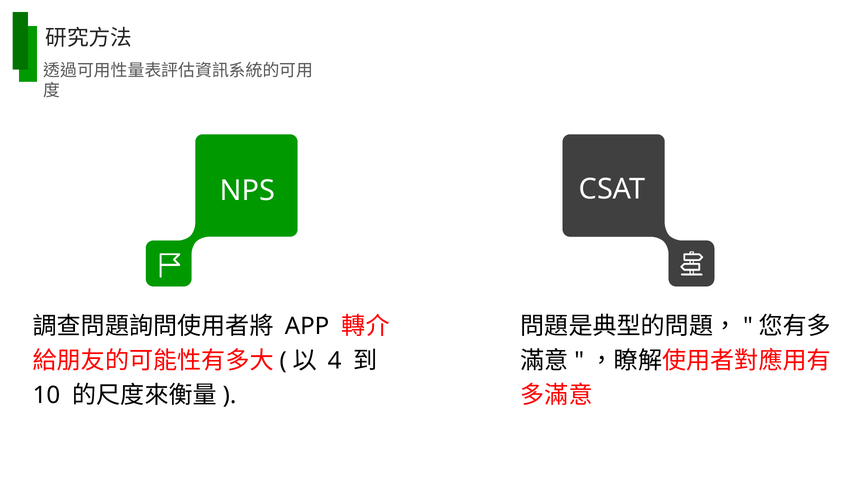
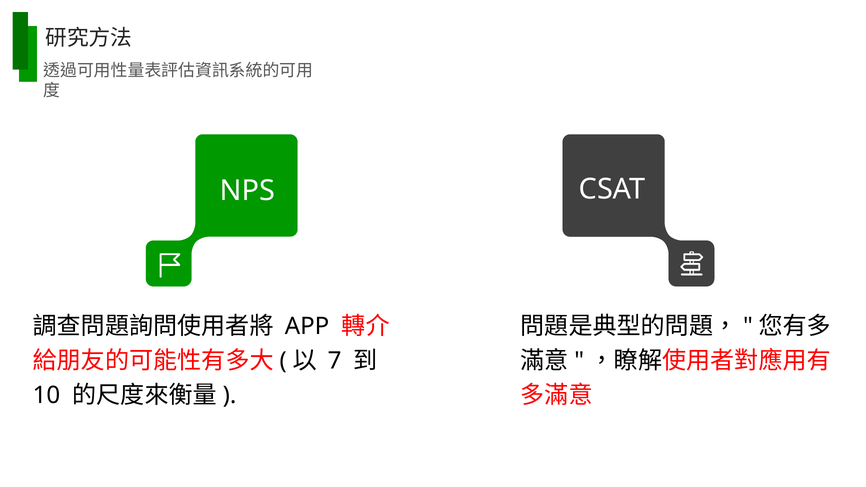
4: 4 -> 7
